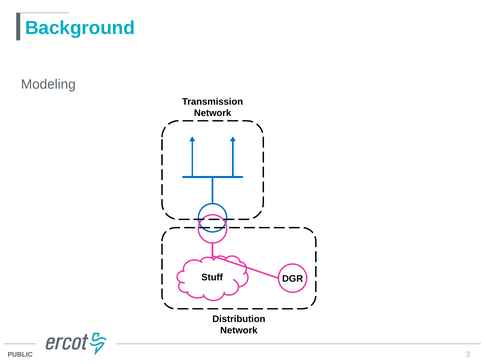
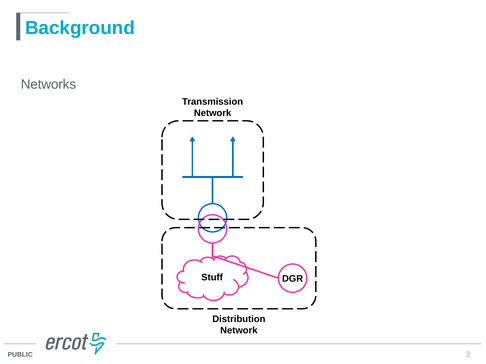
Modeling: Modeling -> Networks
